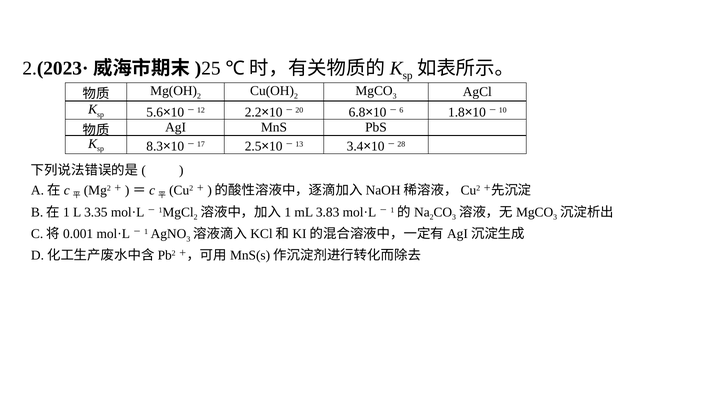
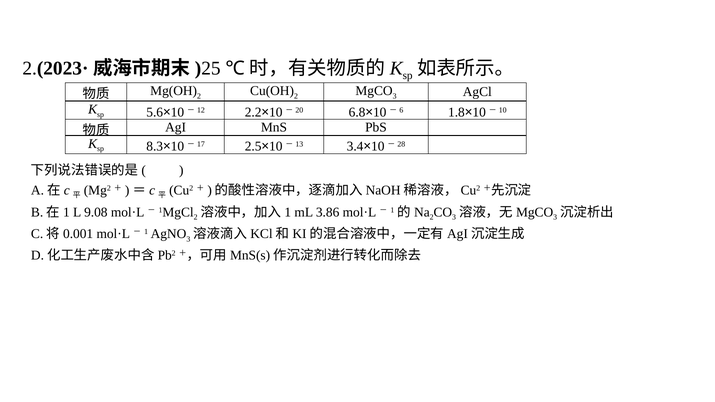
3.35: 3.35 -> 9.08
3.83: 3.83 -> 3.86
